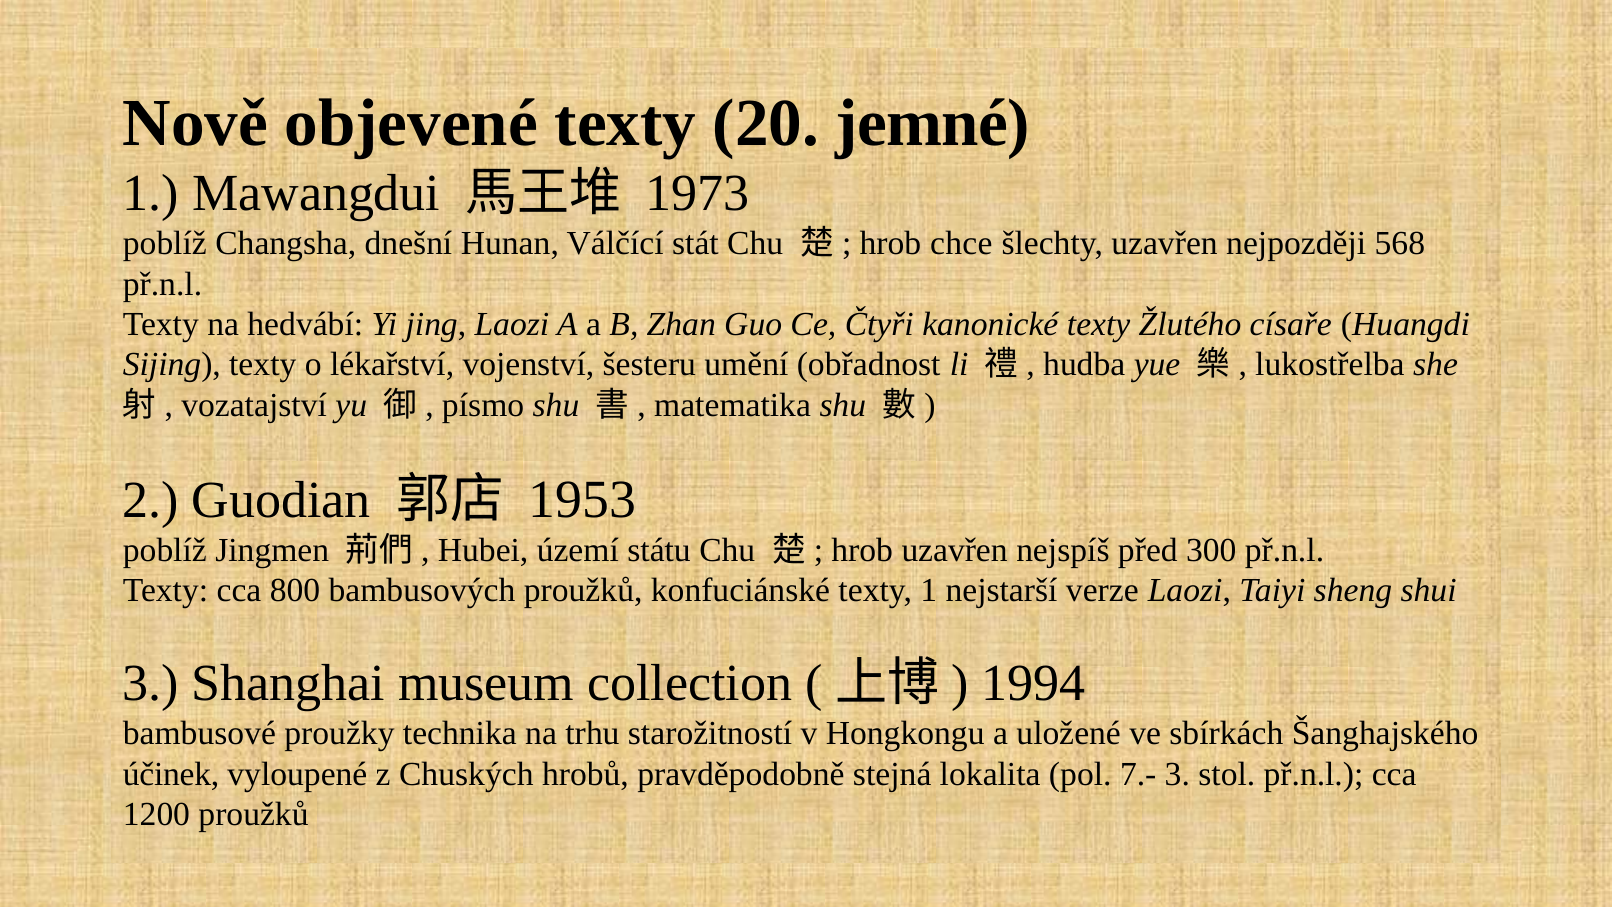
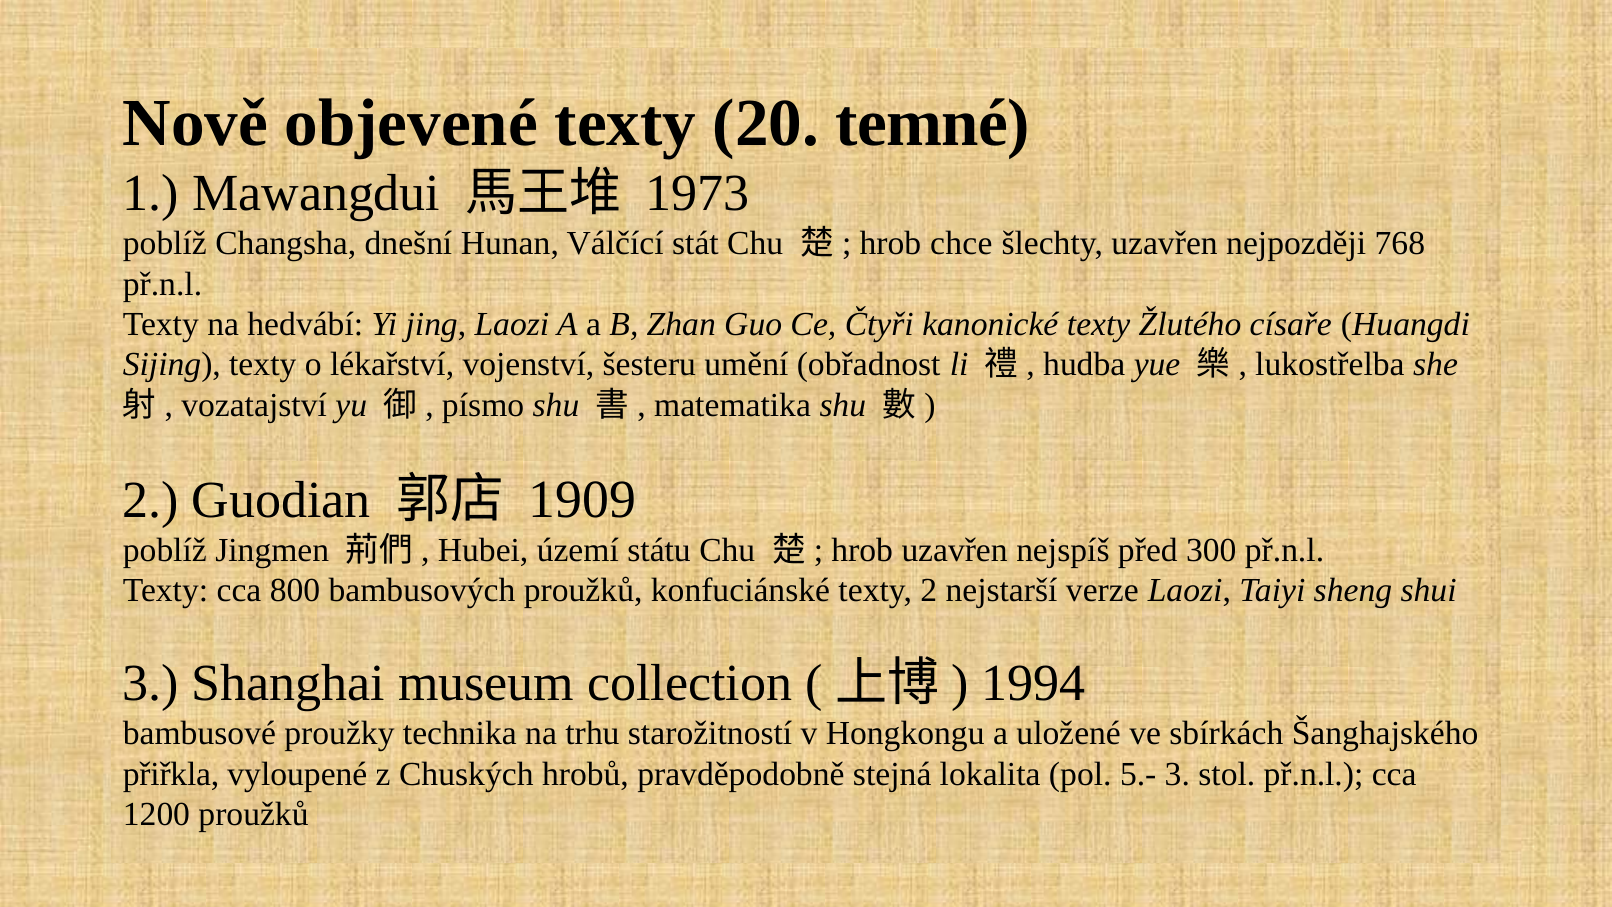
jemné: jemné -> temné
568: 568 -> 768
1953: 1953 -> 1909
texty 1: 1 -> 2
účinek: účinek -> přiřkla
7.-: 7.- -> 5.-
